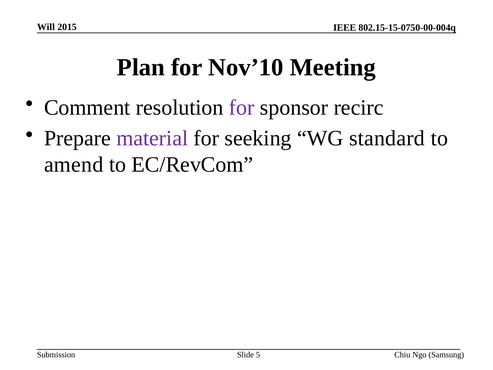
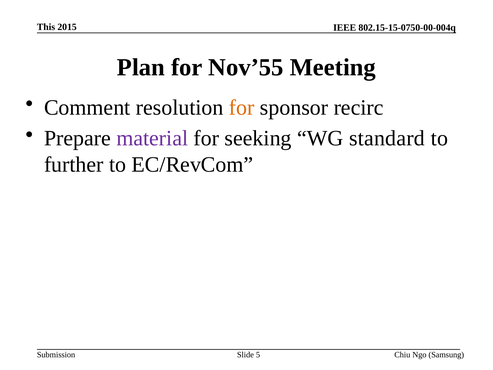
Will: Will -> This
Nov’10: Nov’10 -> Nov’55
for at (242, 108) colour: purple -> orange
amend: amend -> further
